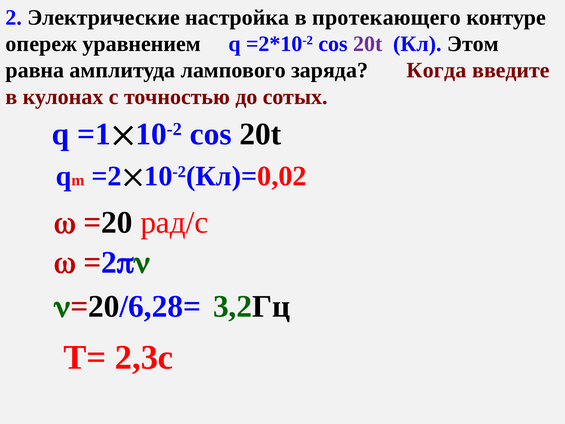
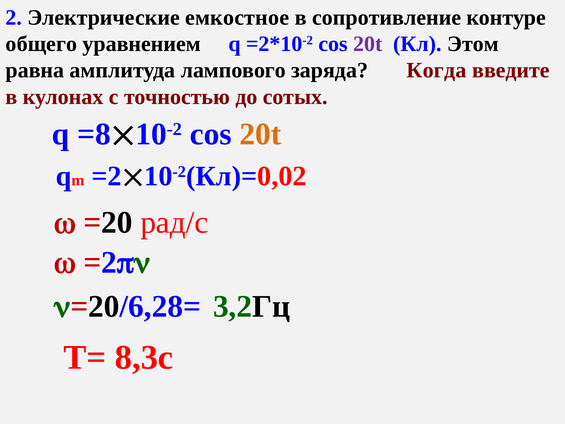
настройка: настройка -> емкостное
протекающего: протекающего -> сопротивление
опереж: опереж -> общего
=1: =1 -> =8
20t at (260, 134) colour: black -> orange
2,3с: 2,3с -> 8,3с
